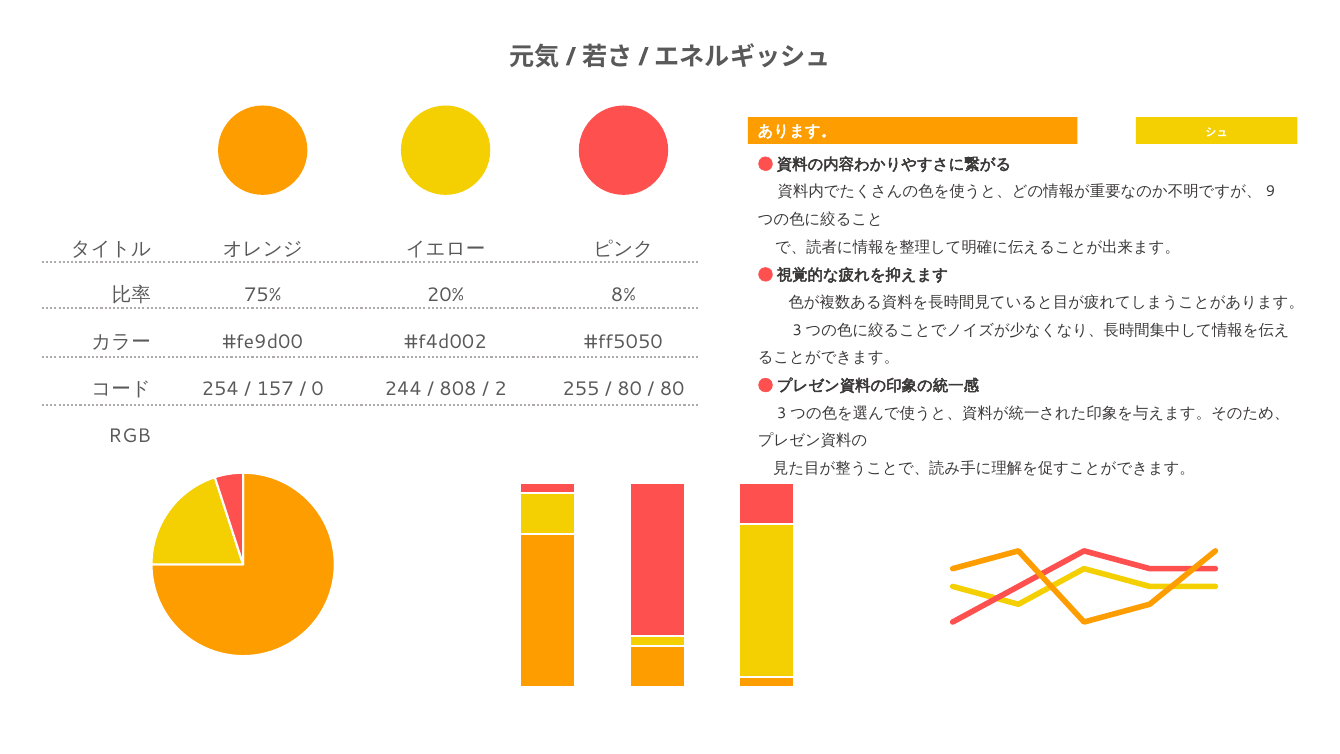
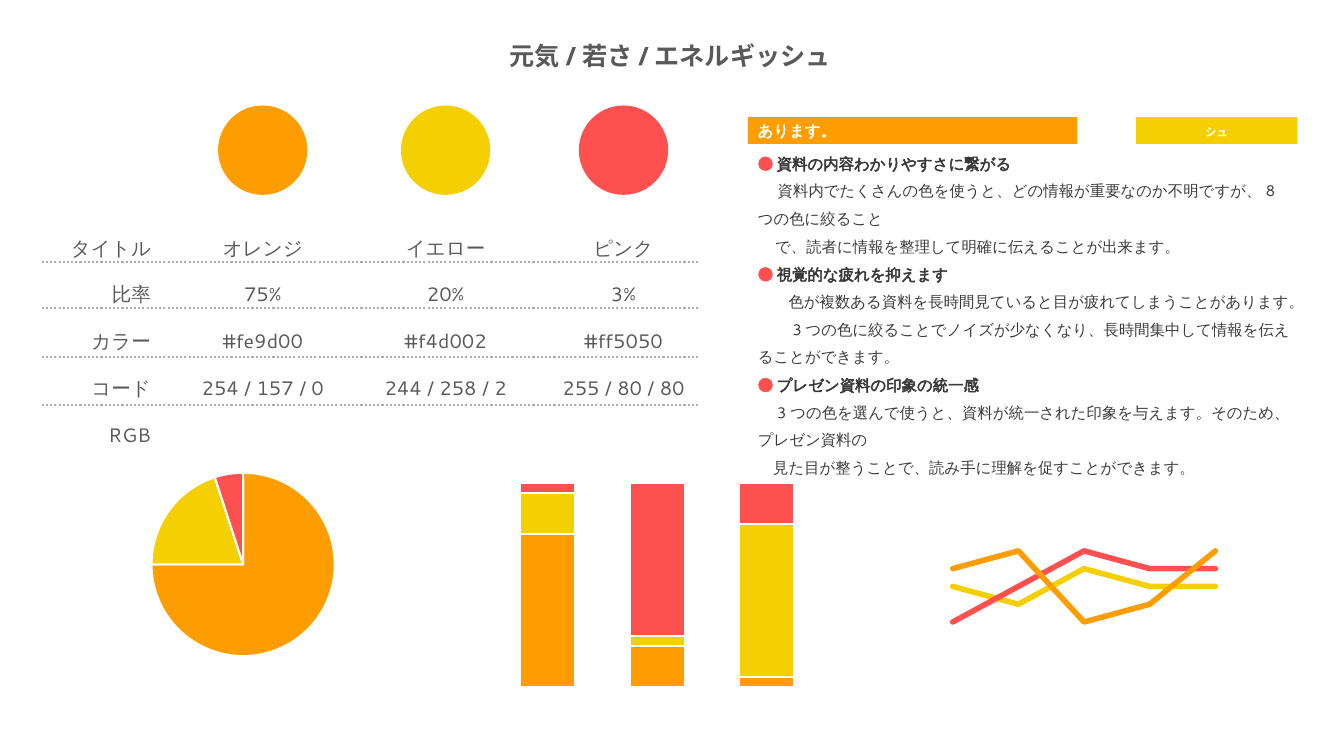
9: 9 -> 8
8%: 8% -> 3%
808: 808 -> 258
